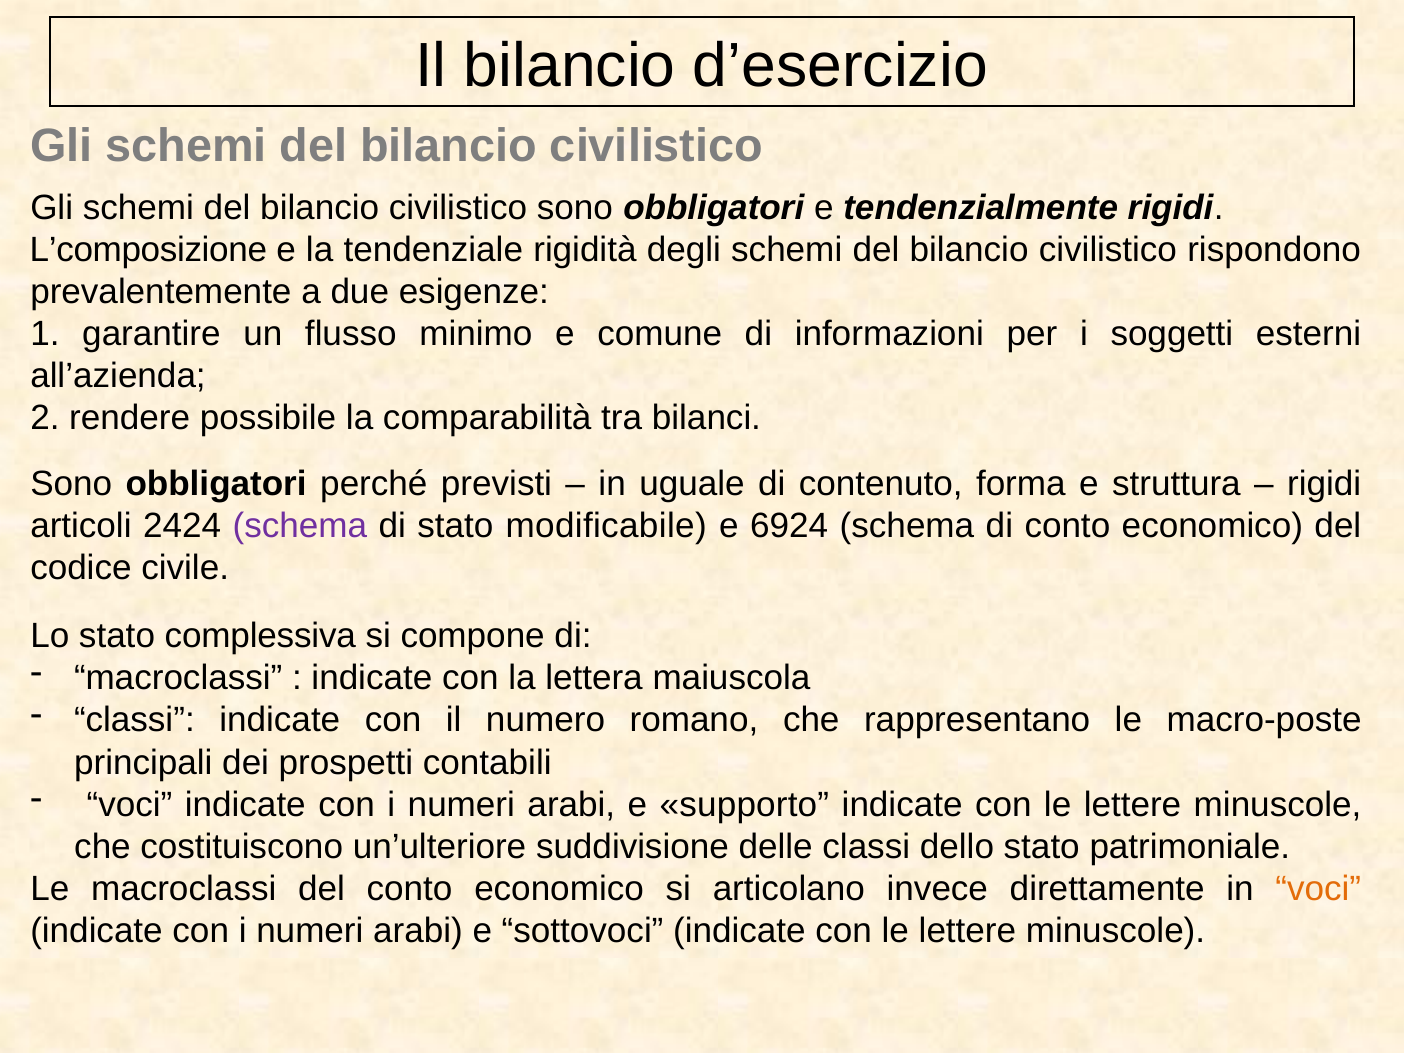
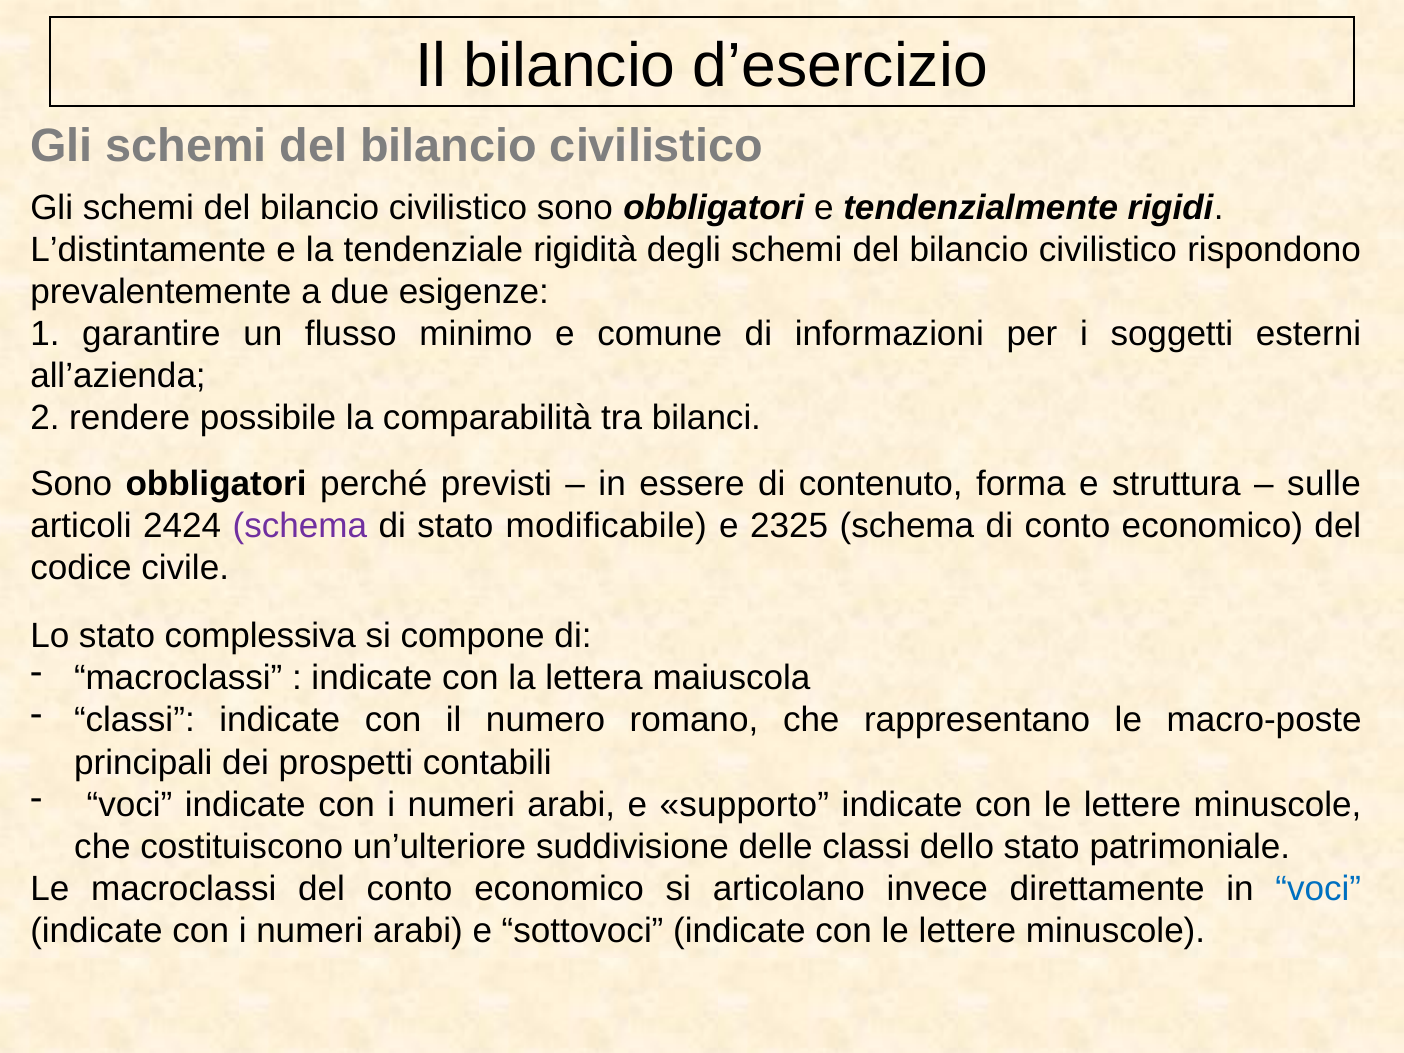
L’composizione: L’composizione -> L’distintamente
uguale: uguale -> essere
rigidi at (1324, 484): rigidi -> sulle
6924: 6924 -> 2325
voci at (1318, 889) colour: orange -> blue
